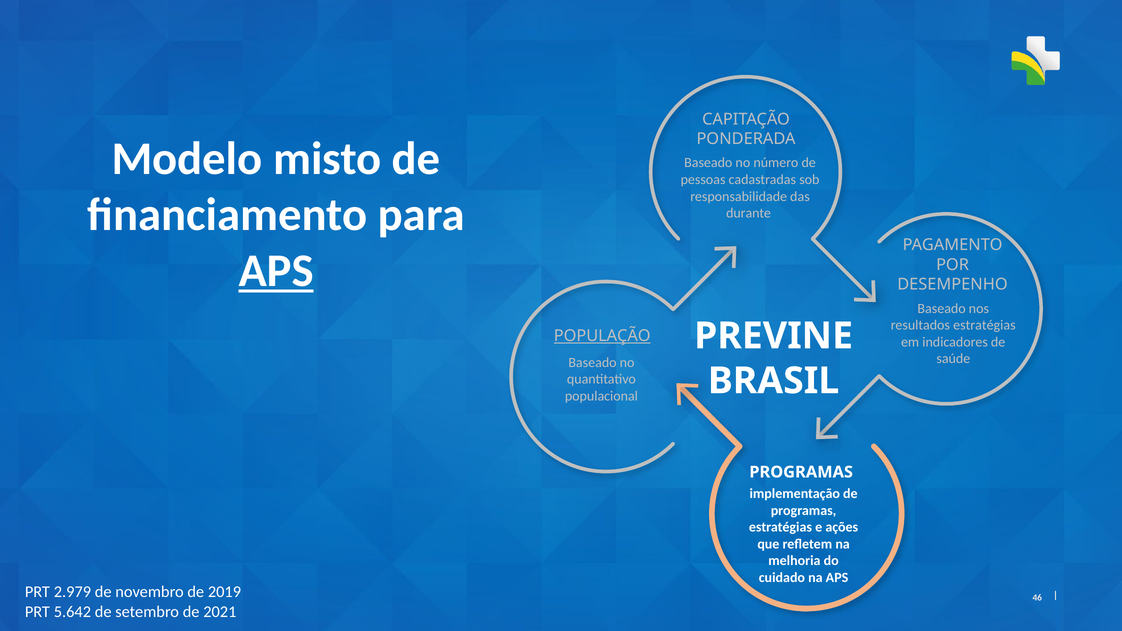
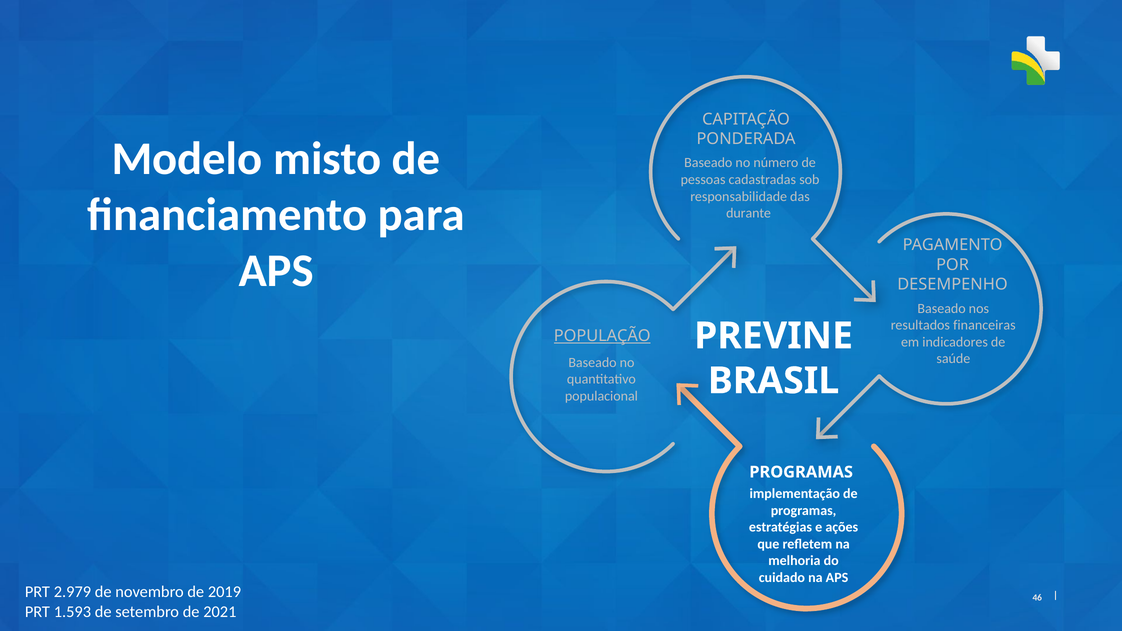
APS at (276, 271) underline: present -> none
resultados estratégias: estratégias -> financeiras
5.642: 5.642 -> 1.593
